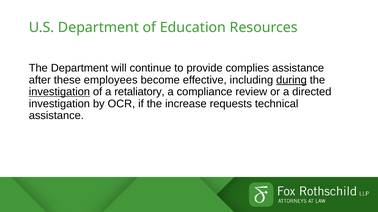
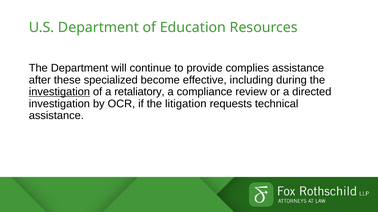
employees: employees -> specialized
during underline: present -> none
increase: increase -> litigation
